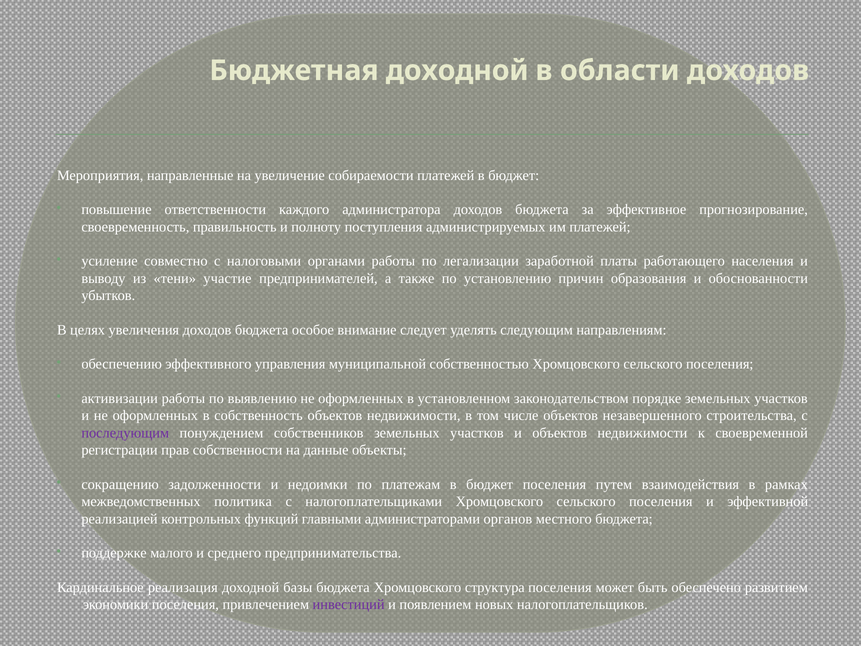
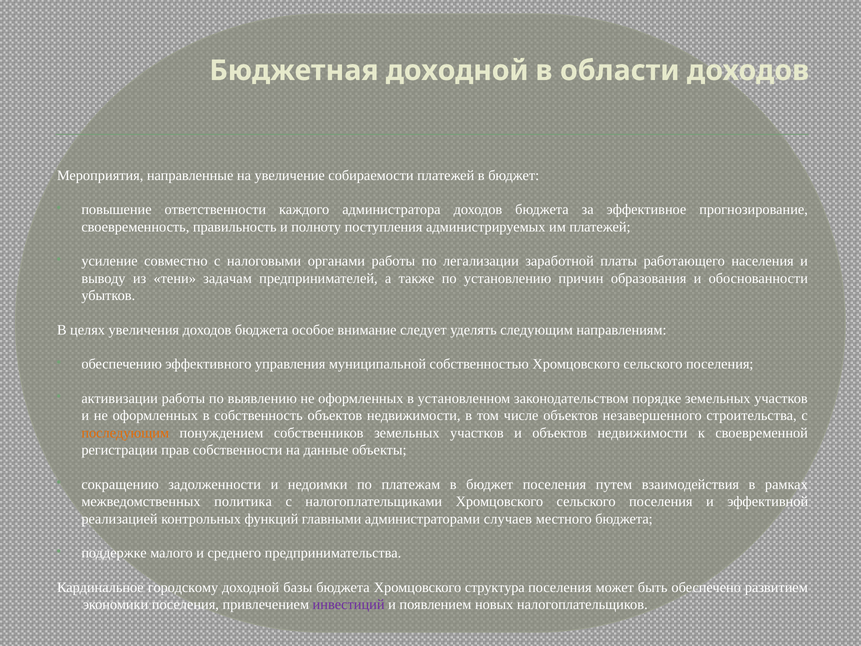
участие: участие -> задачам
последующим colour: purple -> orange
органов: органов -> случаев
реализация: реализация -> городскому
